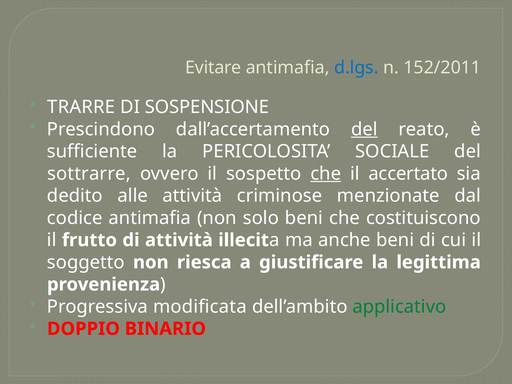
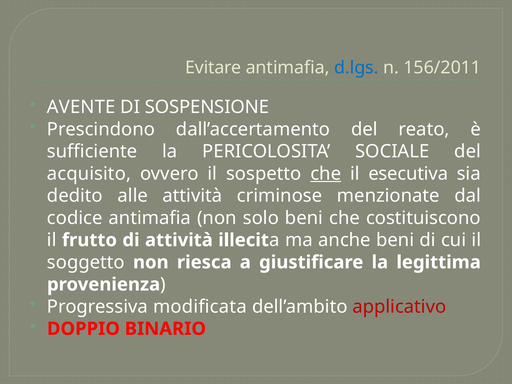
152/2011: 152/2011 -> 156/2011
TRARRE: TRARRE -> AVENTE
del at (364, 129) underline: present -> none
sottrarre: sottrarre -> acquisito
accertato: accertato -> esecutiva
applicativo colour: green -> red
